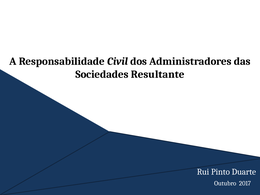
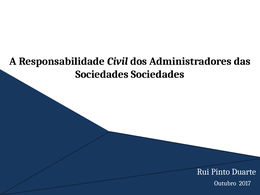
Resultante at (158, 74): Resultante -> Sociedades
